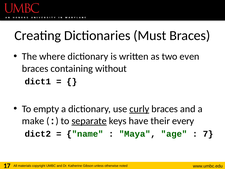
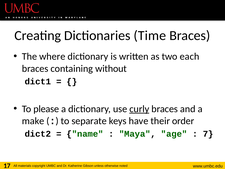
Must: Must -> Time
even: even -> each
empty: empty -> please
separate underline: present -> none
every: every -> order
